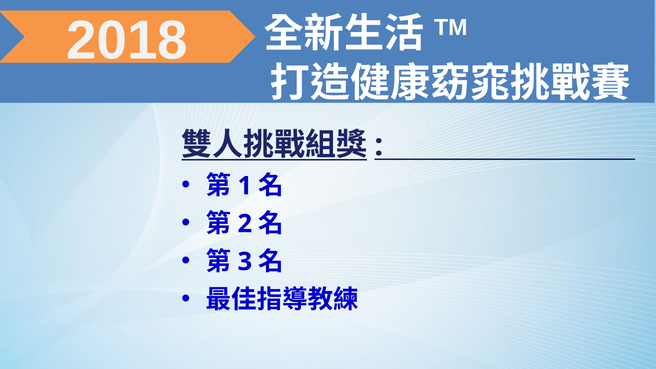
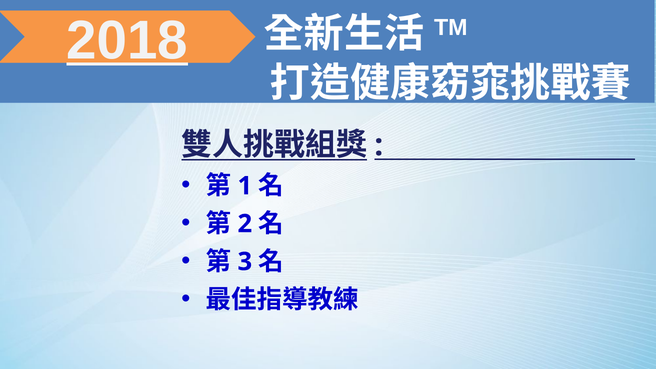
2018 underline: none -> present
